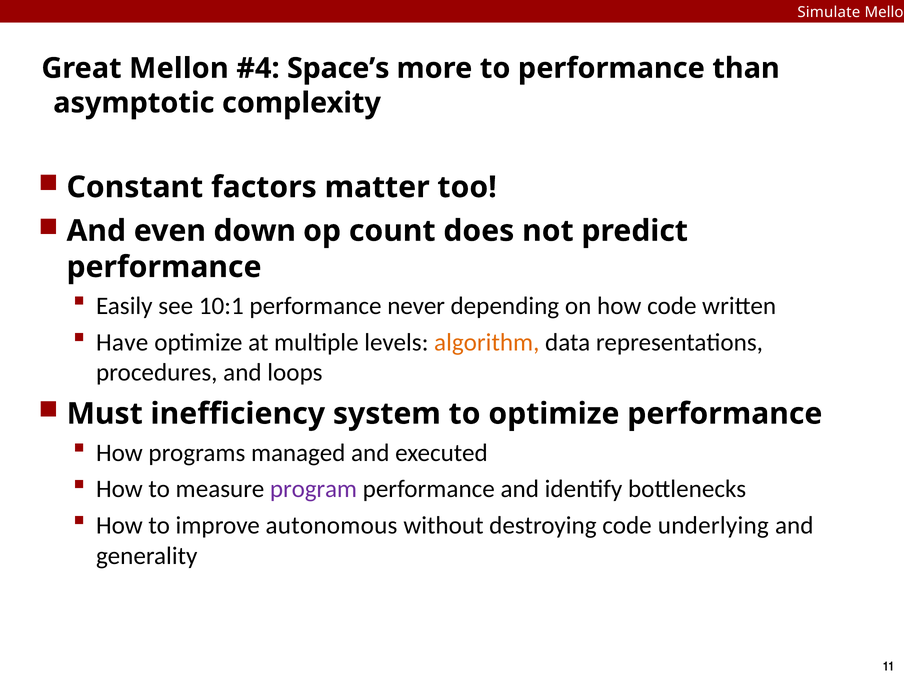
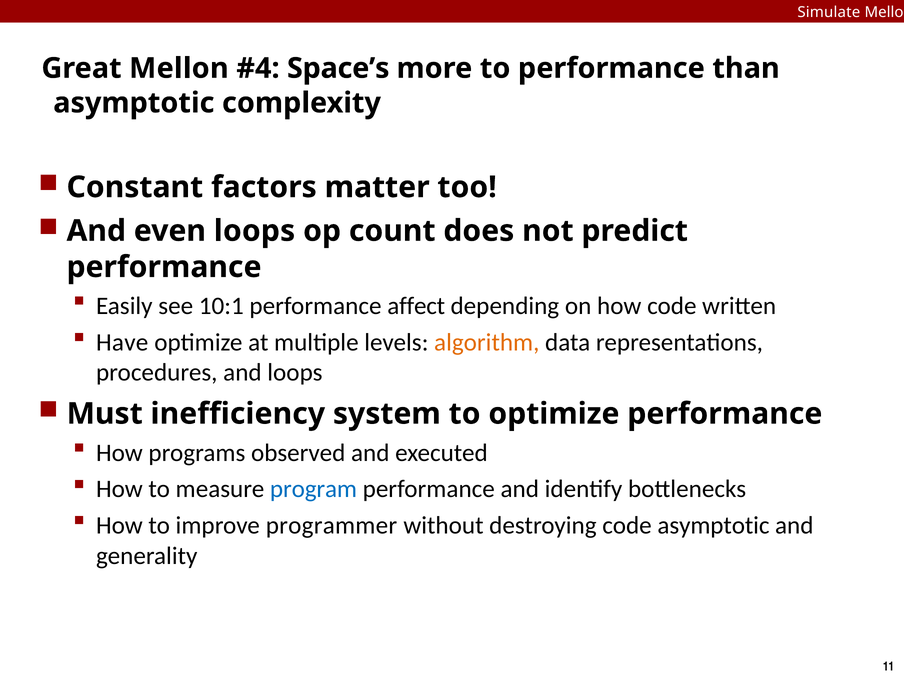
even down: down -> loops
never: never -> affect
managed: managed -> observed
program colour: purple -> blue
autonomous: autonomous -> programmer
code underlying: underlying -> asymptotic
